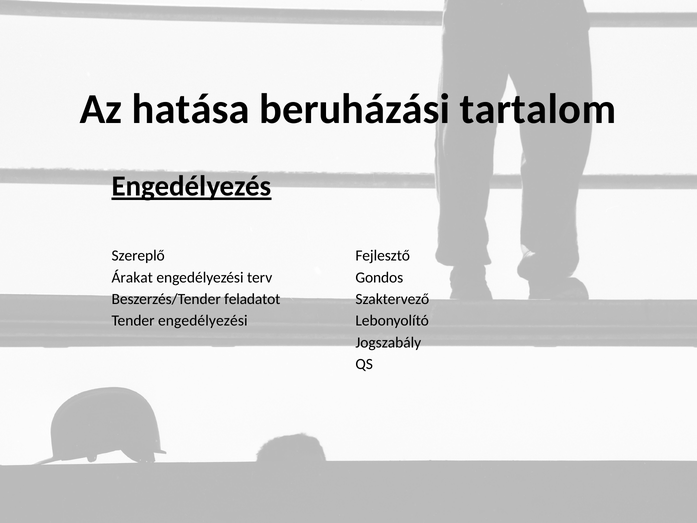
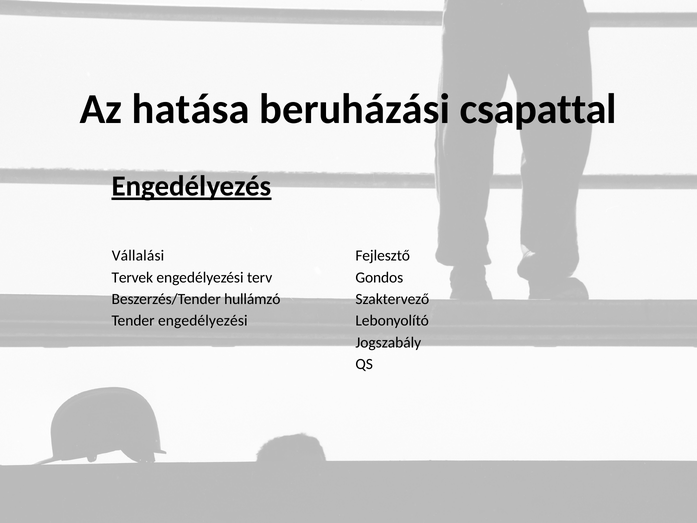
tartalom: tartalom -> csapattal
Szereplő: Szereplő -> Vállalási
Árakat: Árakat -> Tervek
feladatot: feladatot -> hullámzó
